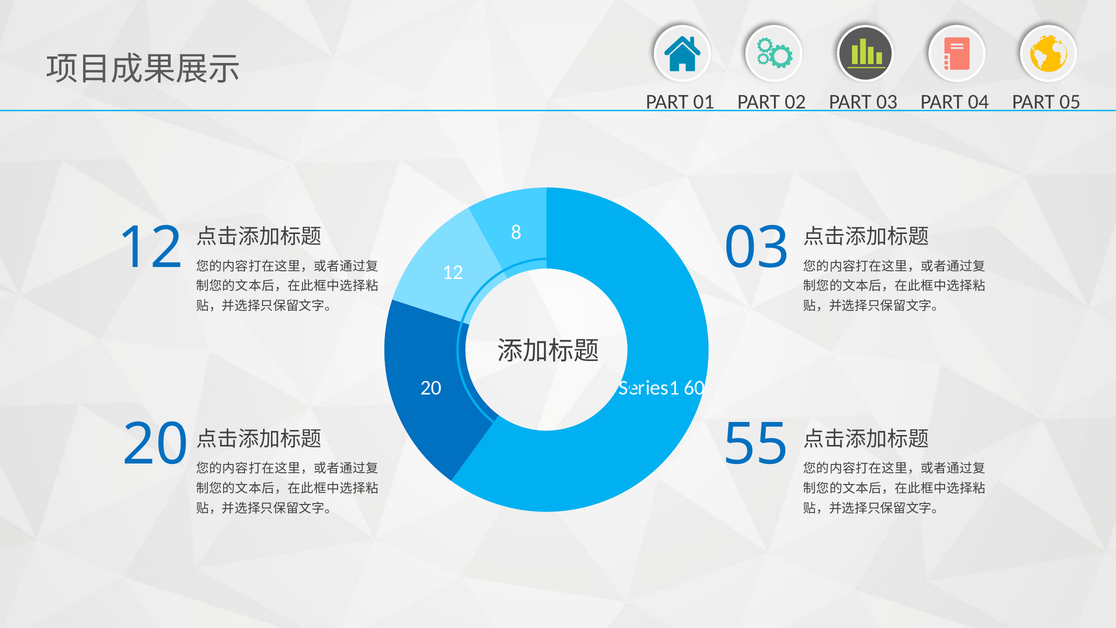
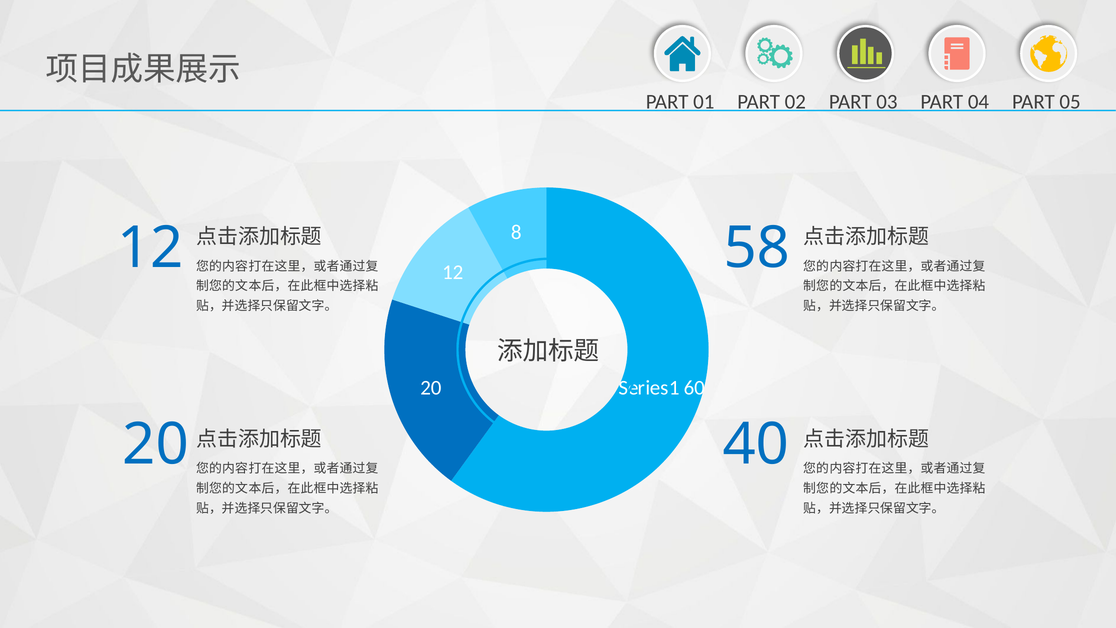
12 03: 03 -> 58
55: 55 -> 40
